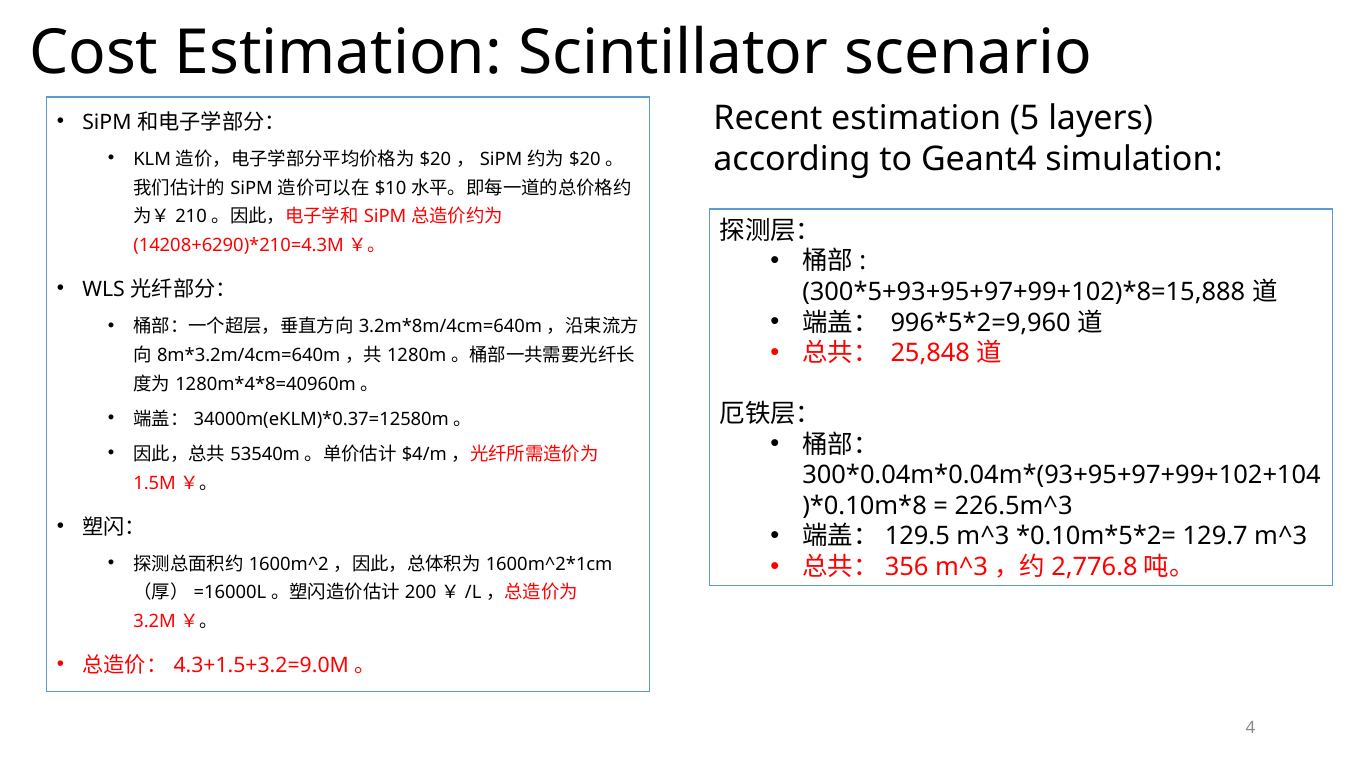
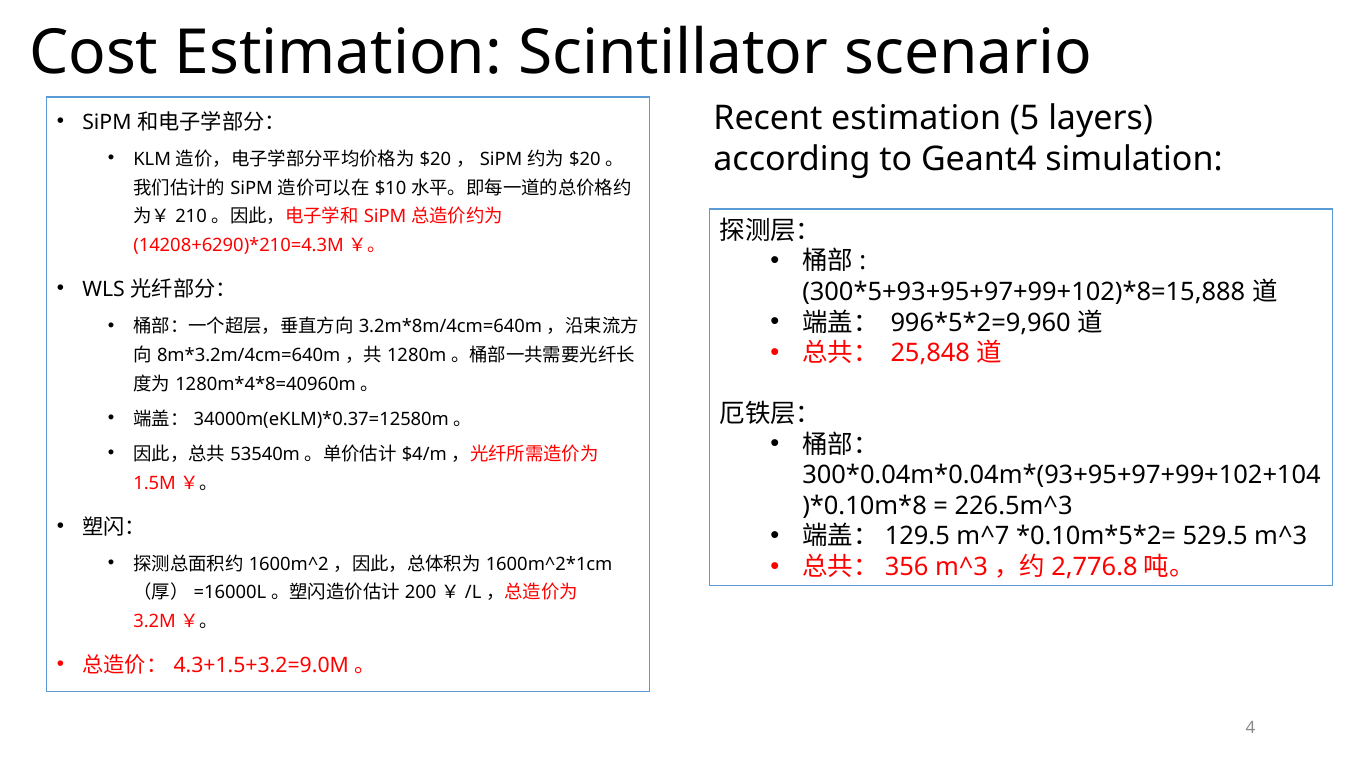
m^3 at (983, 537): m^3 -> m^7
129.7: 129.7 -> 529.5
